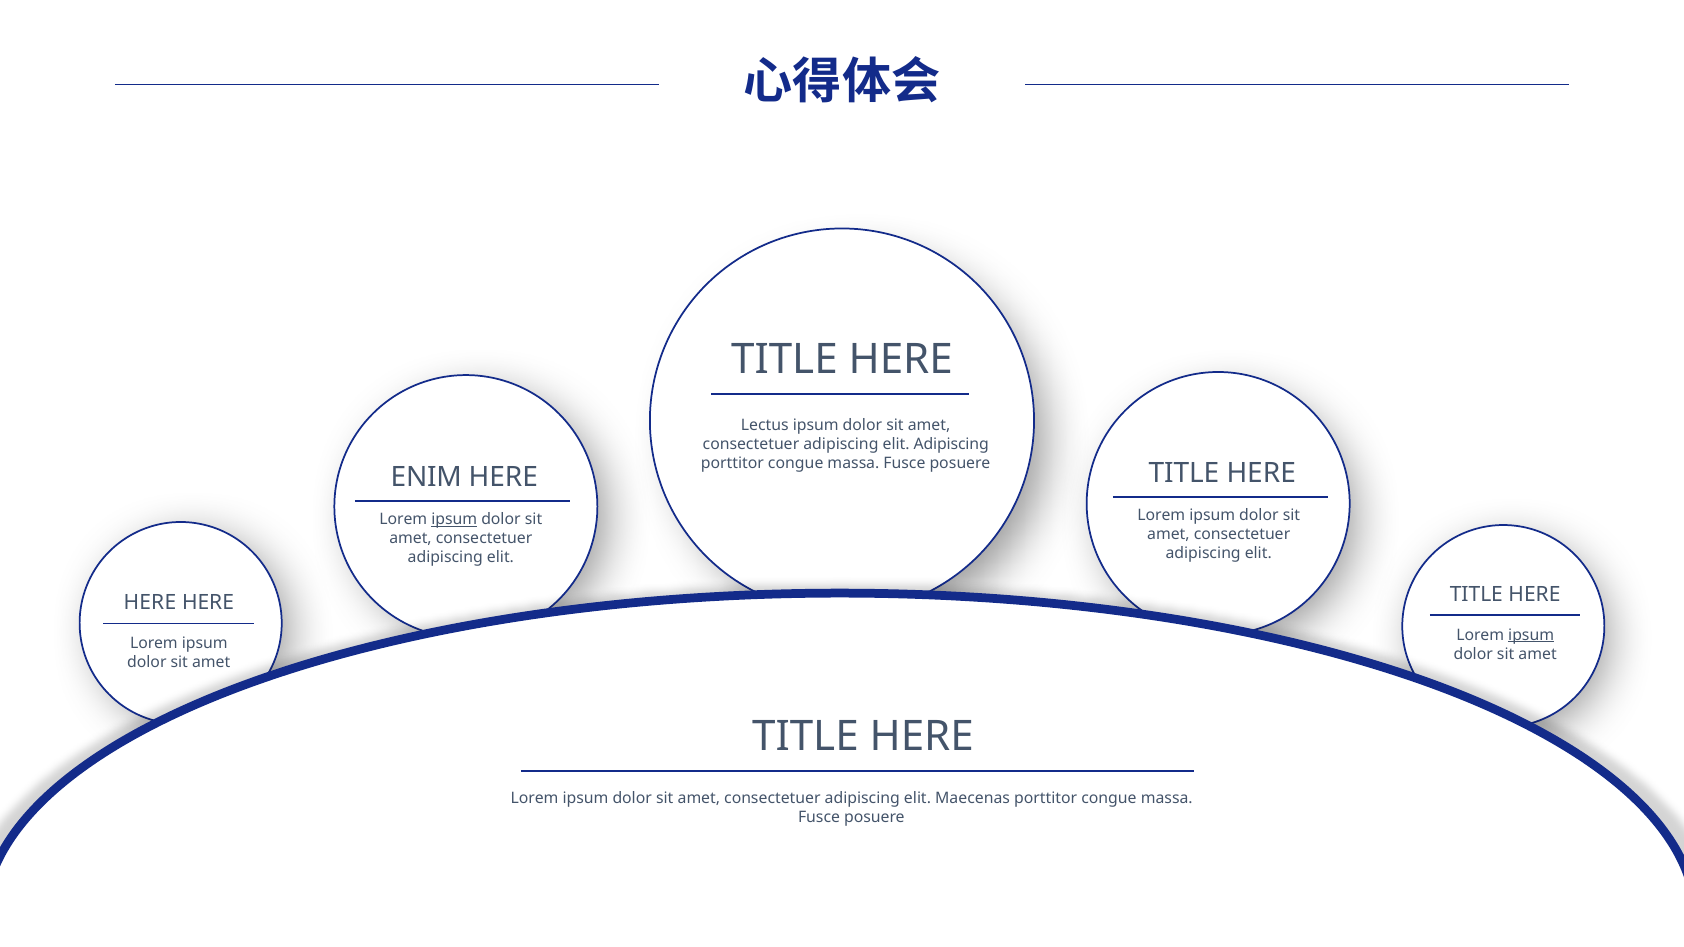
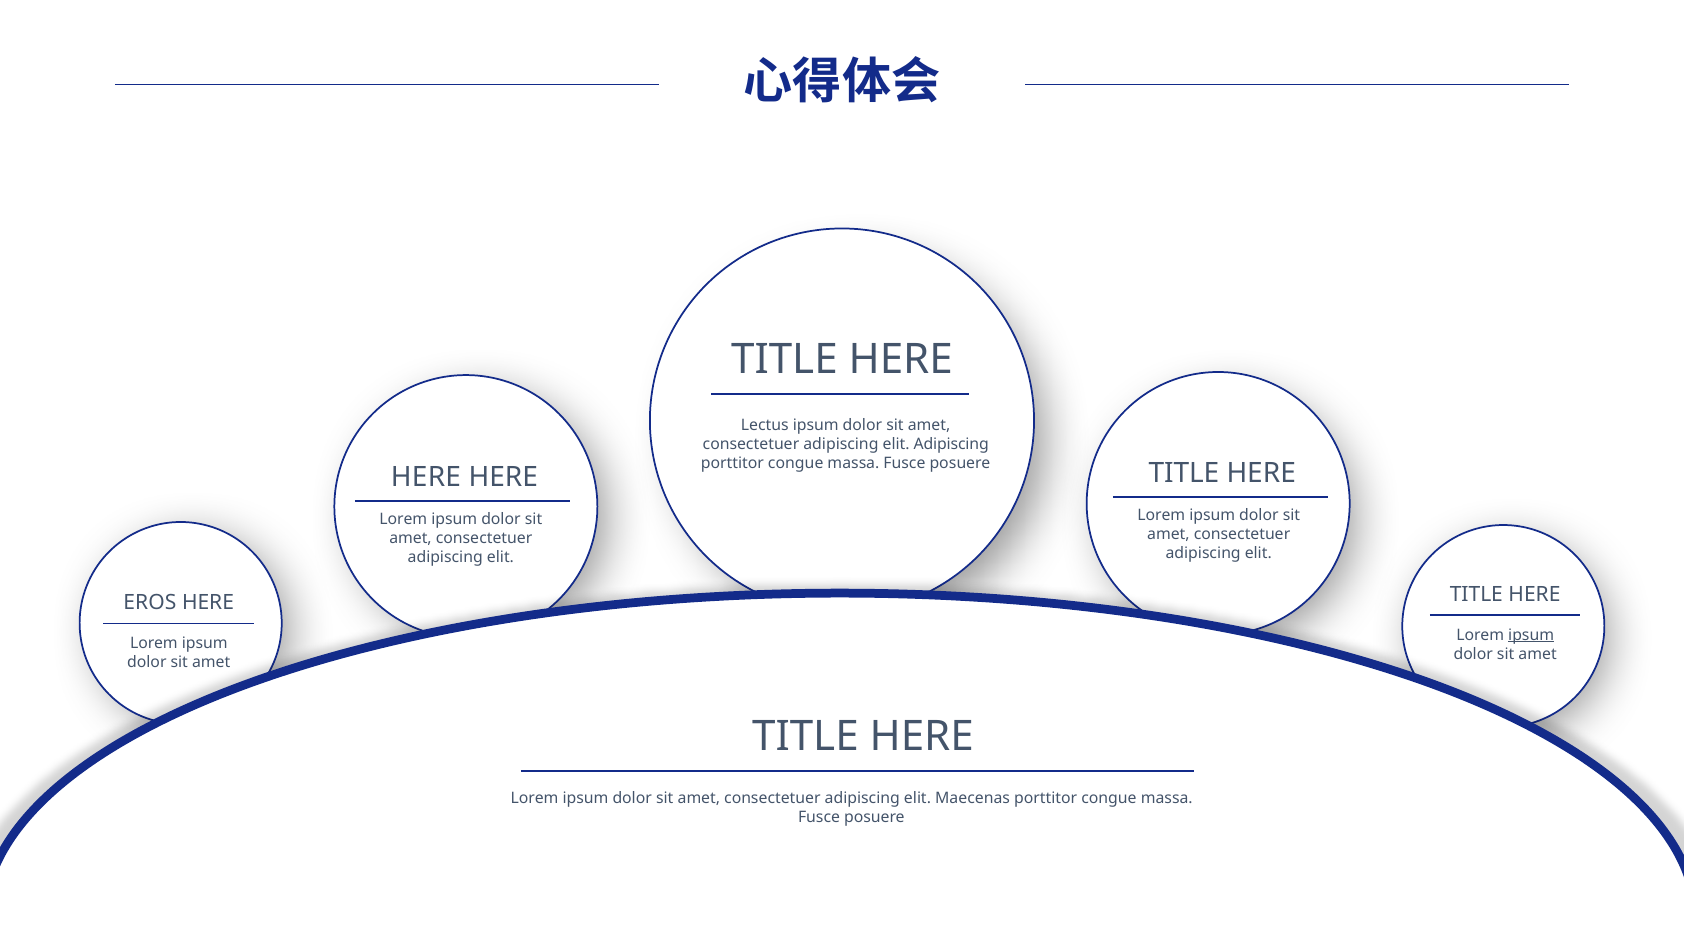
ENIM at (426, 478): ENIM -> HERE
ipsum at (454, 520) underline: present -> none
HERE at (150, 603): HERE -> EROS
